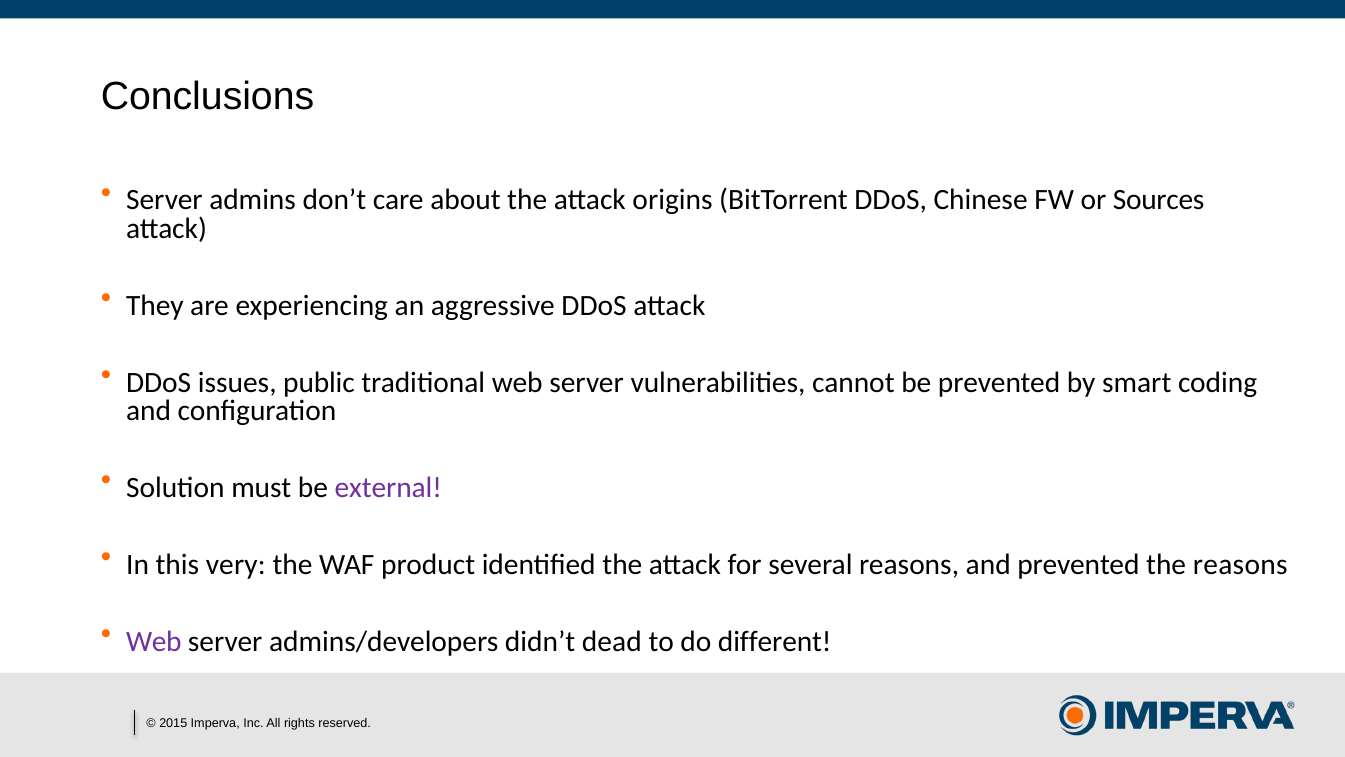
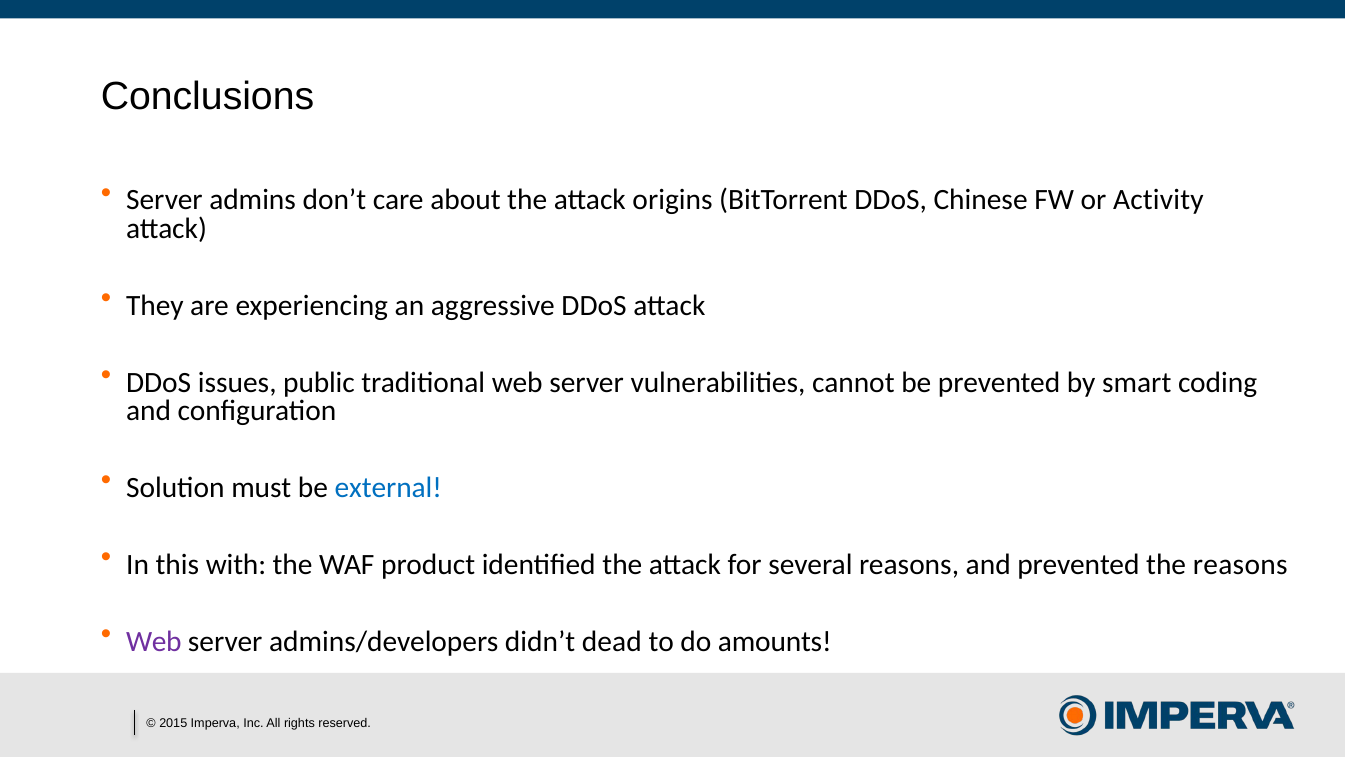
Sources: Sources -> Activity
external colour: purple -> blue
very: very -> with
different: different -> amounts
